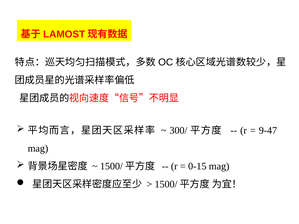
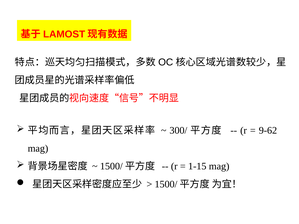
9-47: 9-47 -> 9-62
0-15: 0-15 -> 1-15
